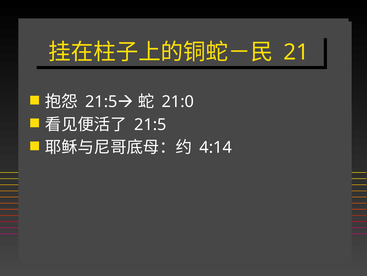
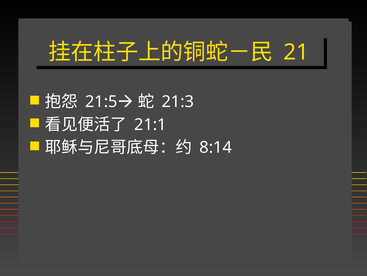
21:0: 21:0 -> 21:3
21:5 at (150, 124): 21:5 -> 21:1
4:14: 4:14 -> 8:14
